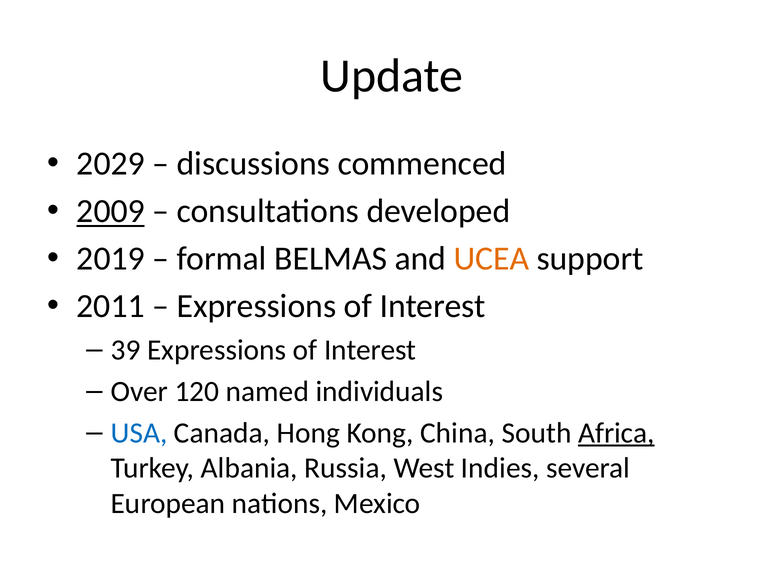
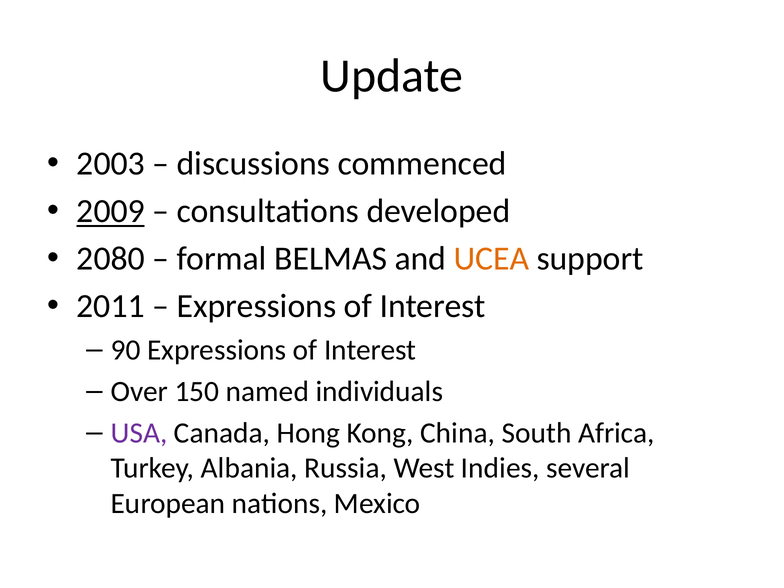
2029: 2029 -> 2003
2019: 2019 -> 2080
39: 39 -> 90
120: 120 -> 150
USA colour: blue -> purple
Africa underline: present -> none
